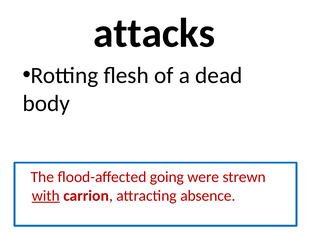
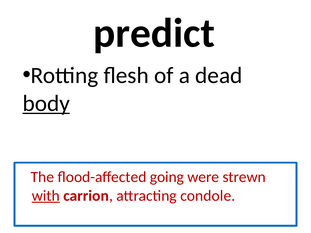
attacks: attacks -> predict
body underline: none -> present
absence: absence -> condole
